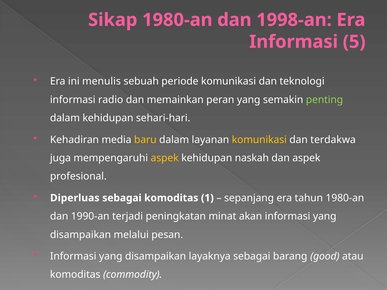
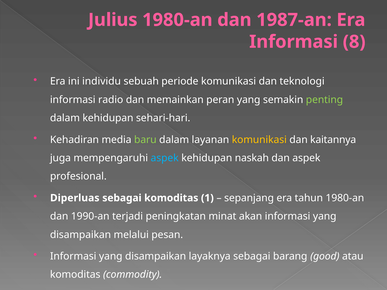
Sikap: Sikap -> Julius
1998-an: 1998-an -> 1987-an
5: 5 -> 8
menulis: menulis -> individu
baru colour: yellow -> light green
terdakwa: terdakwa -> kaitannya
aspek at (165, 158) colour: yellow -> light blue
